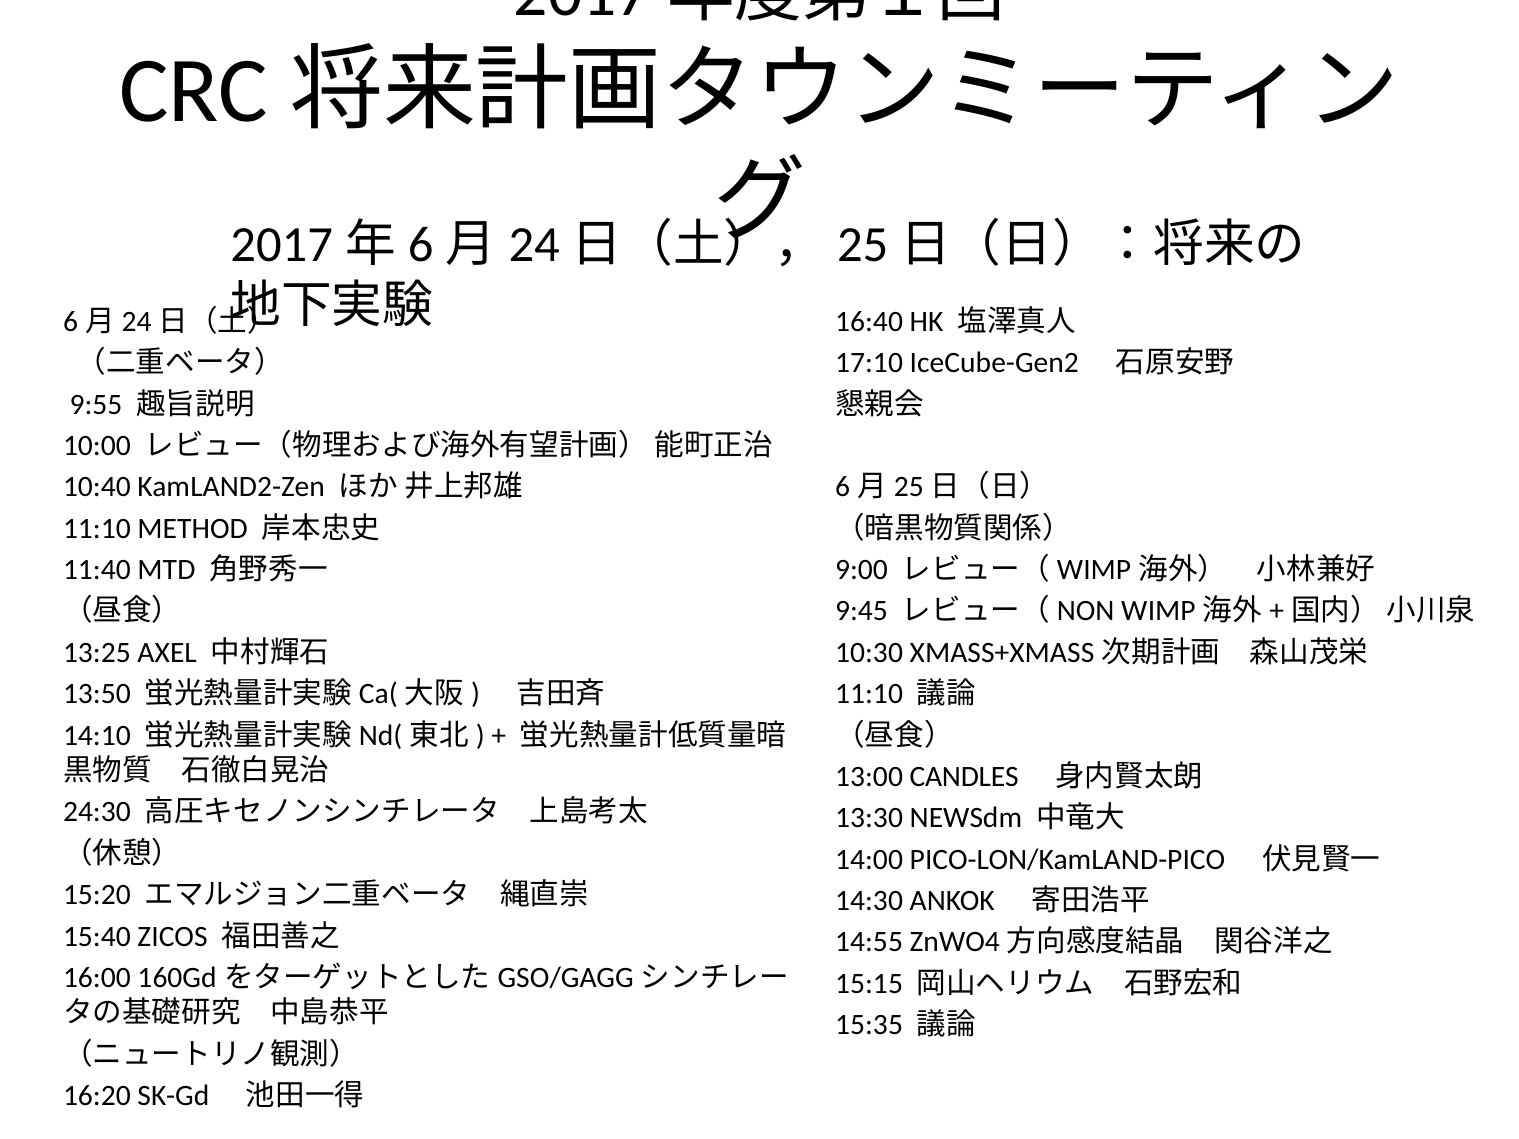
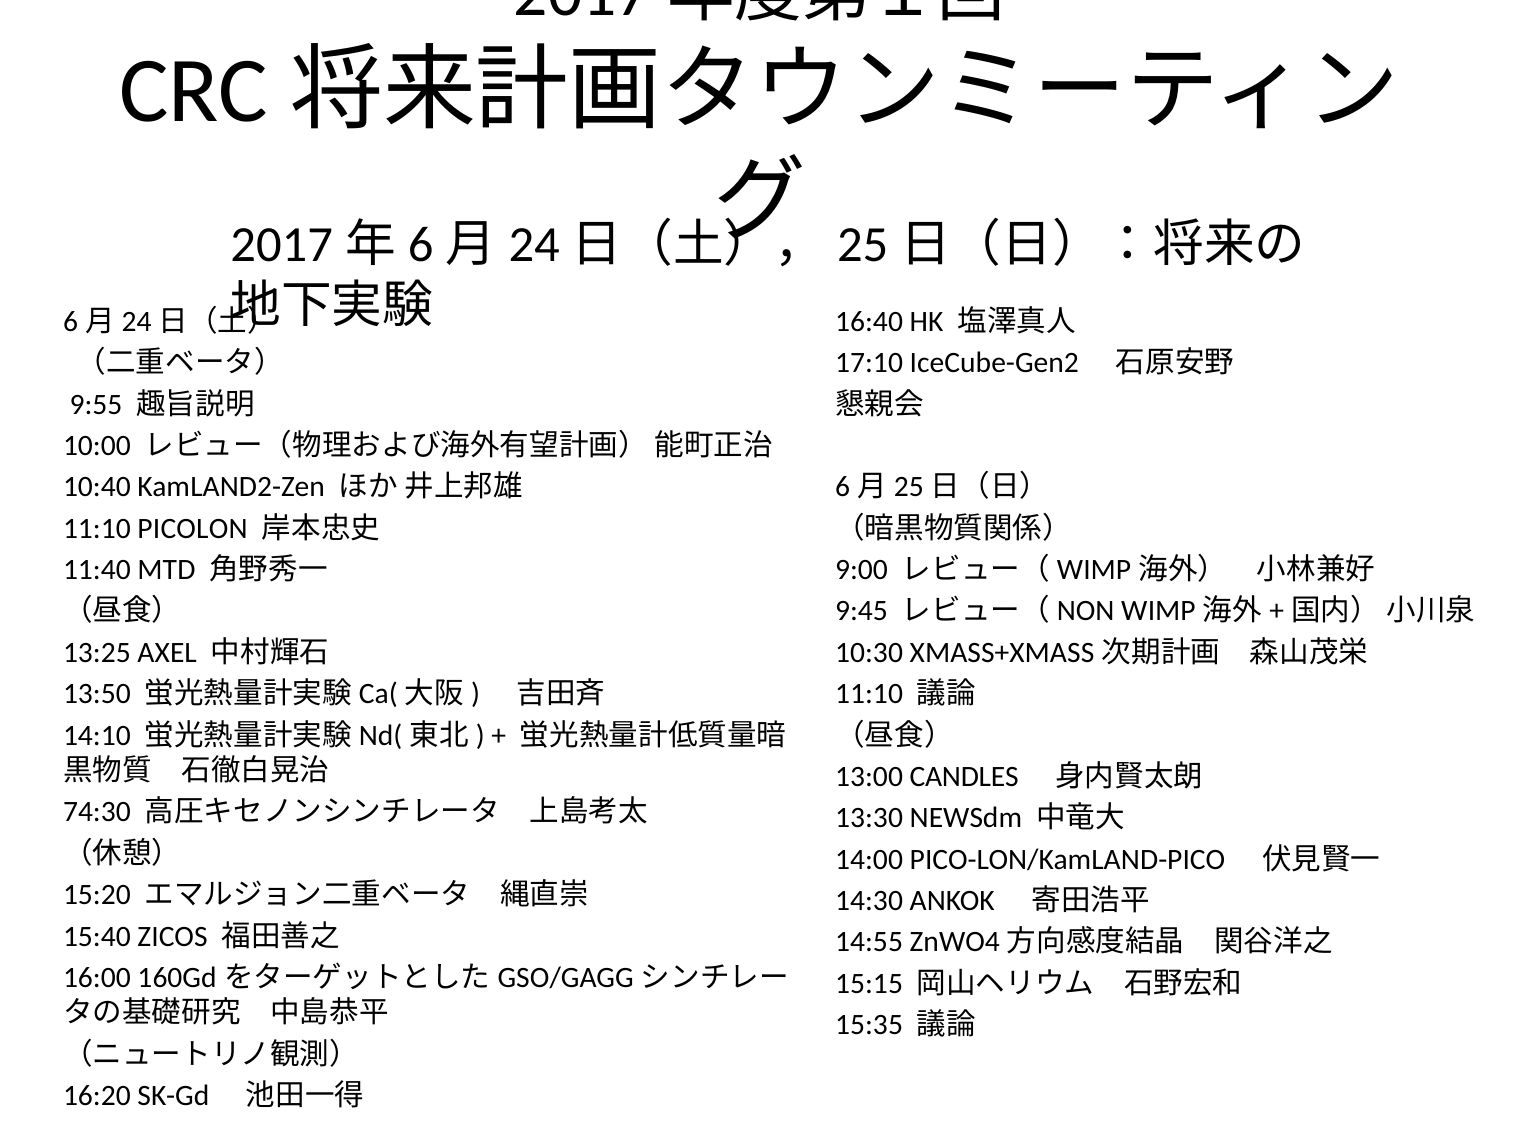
METHOD: METHOD -> PICOLON
24:30: 24:30 -> 74:30
